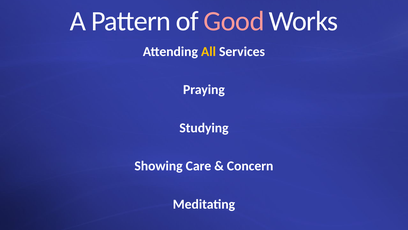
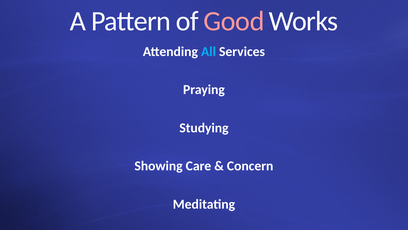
All colour: yellow -> light blue
